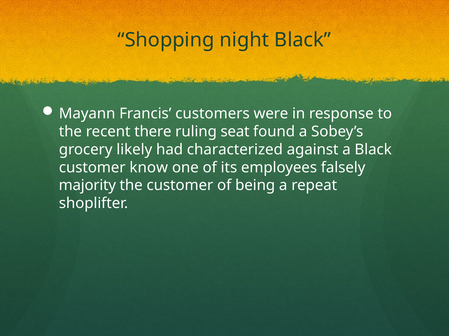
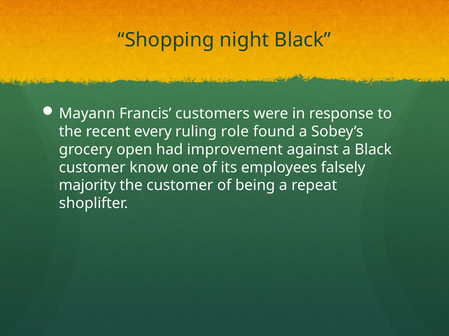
there: there -> every
seat: seat -> role
likely: likely -> open
characterized: characterized -> improvement
